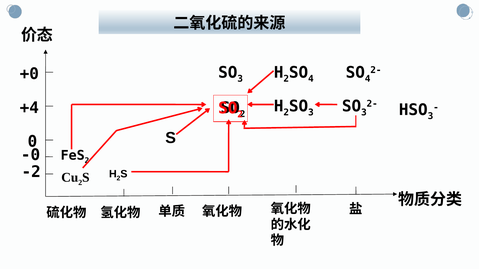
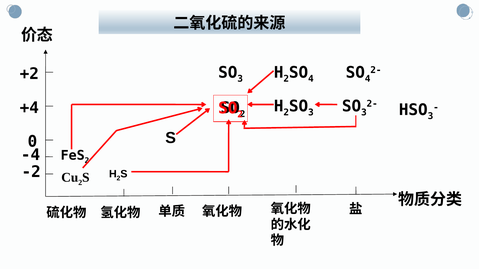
+0: +0 -> +2
-0: -0 -> -4
